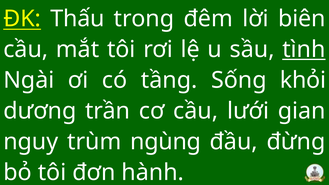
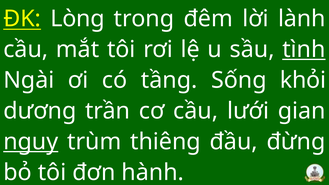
Thấu: Thấu -> Lòng
biên: biên -> lành
nguy underline: none -> present
ngùng: ngùng -> thiêng
